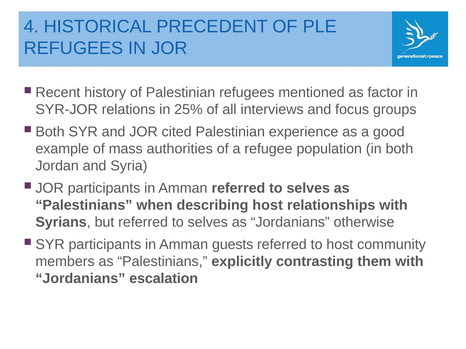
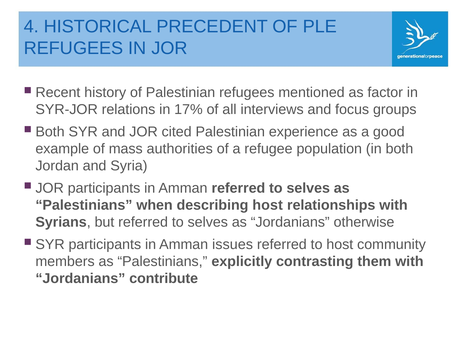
25%: 25% -> 17%
guests: guests -> issues
escalation: escalation -> contribute
